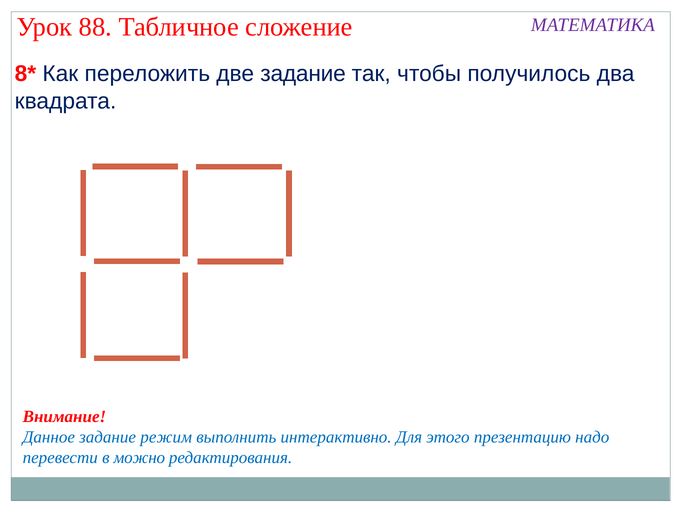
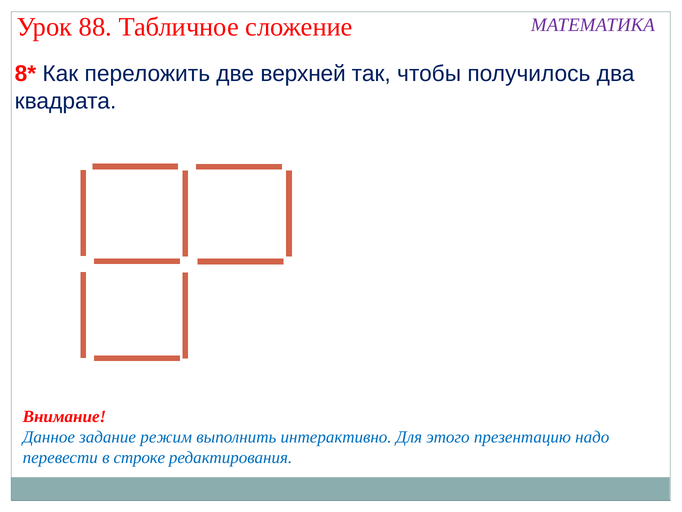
две задание: задание -> верхней
можно: можно -> строке
